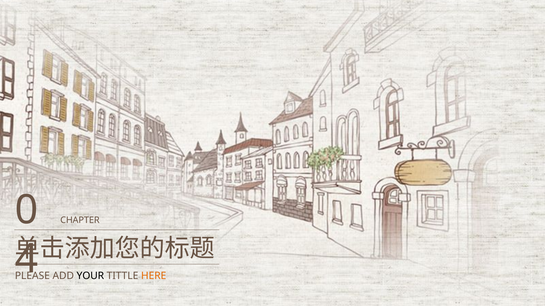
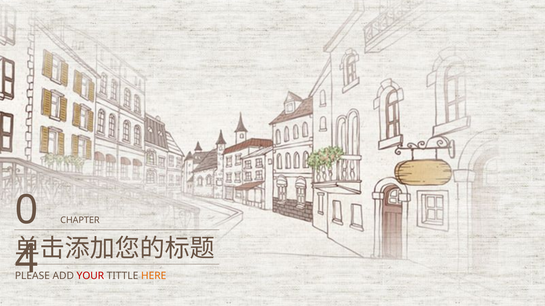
YOUR colour: black -> red
